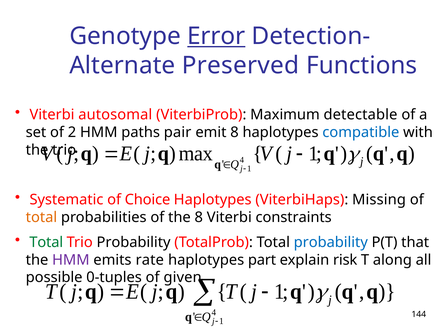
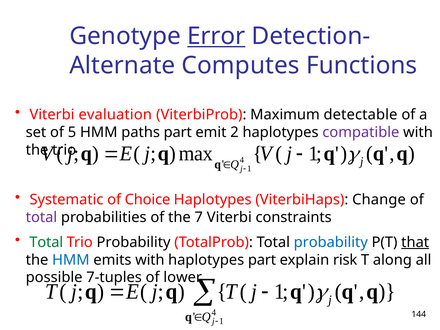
Preserved: Preserved -> Computes
autosomal: autosomal -> evaluation
2: 2 -> 5
paths pair: pair -> part
emit 8: 8 -> 2
compatible colour: blue -> purple
Missing: Missing -> Change
total at (41, 217) colour: orange -> purple
the 8: 8 -> 7
that underline: none -> present
HMM at (71, 260) colour: purple -> blue
emits rate: rate -> with
0-tuples: 0-tuples -> 7-tuples
given: given -> lower
